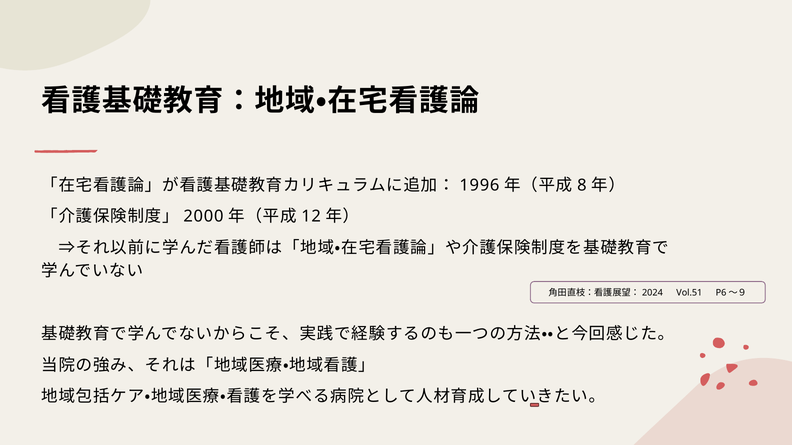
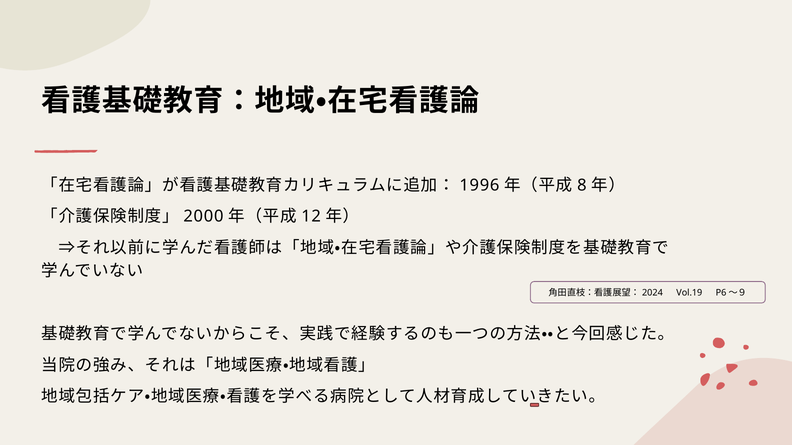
Vol.51: Vol.51 -> Vol.19
